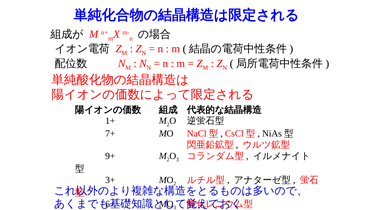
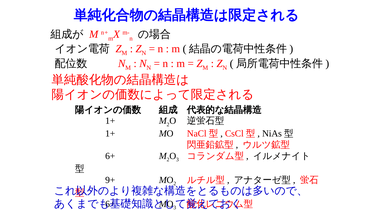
7+ at (110, 134): 7+ -> 1+
9+ at (110, 156): 9+ -> 6+
3+: 3+ -> 9+
